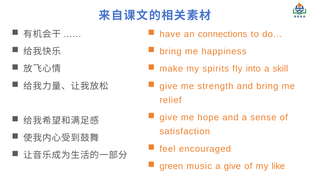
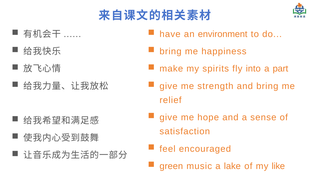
connections: connections -> environment
skill: skill -> part
a give: give -> lake
